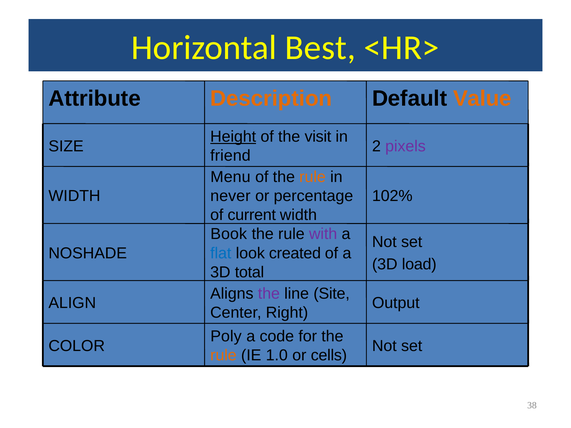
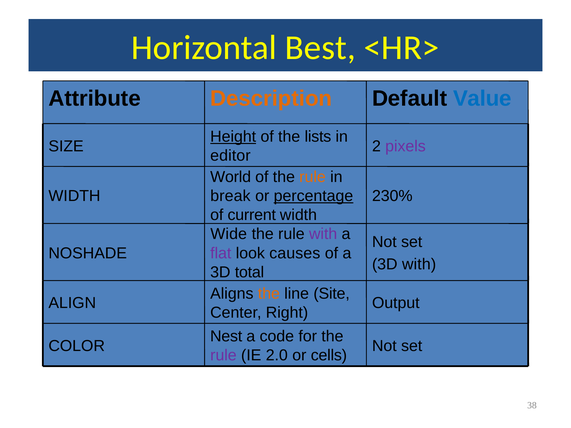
Value colour: orange -> blue
visit: visit -> lists
friend: friend -> editor
Menu: Menu -> World
never: never -> break
percentage underline: none -> present
102%: 102% -> 230%
Book: Book -> Wide
flat colour: blue -> purple
created: created -> causes
3D load: load -> with
the at (269, 294) colour: purple -> orange
Poly: Poly -> Nest
rule at (223, 356) colour: orange -> purple
1.0: 1.0 -> 2.0
